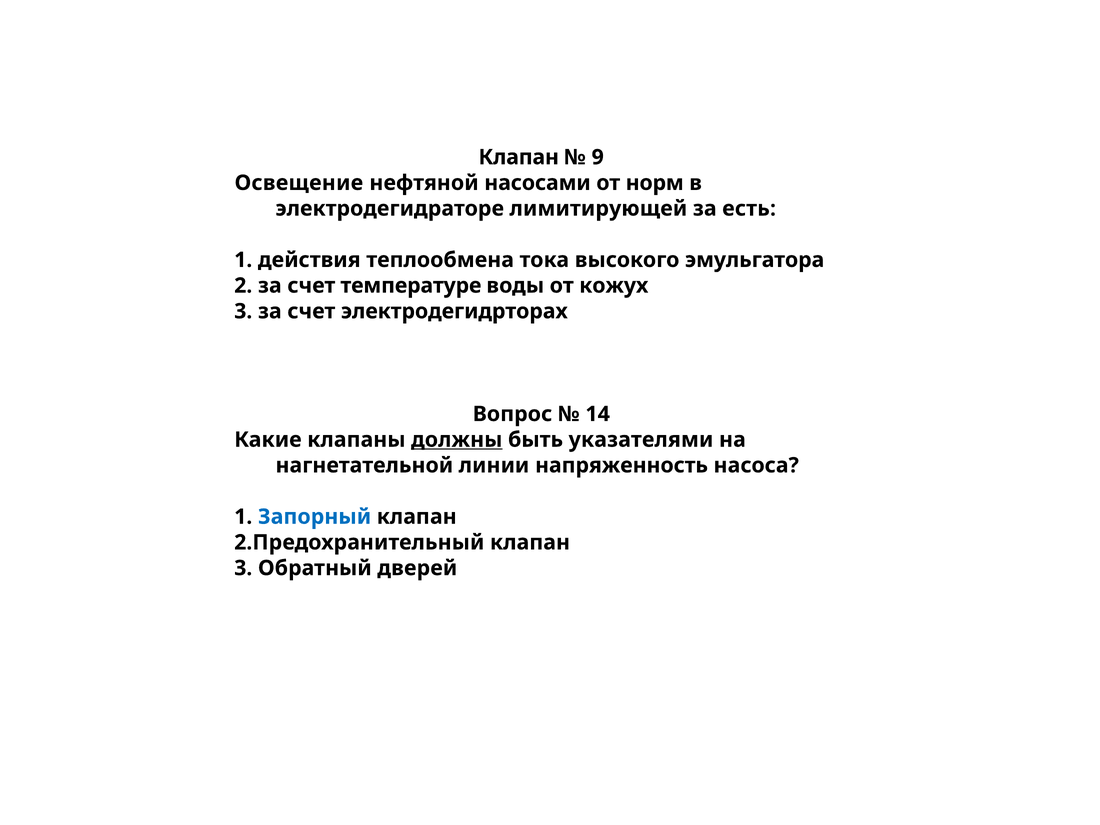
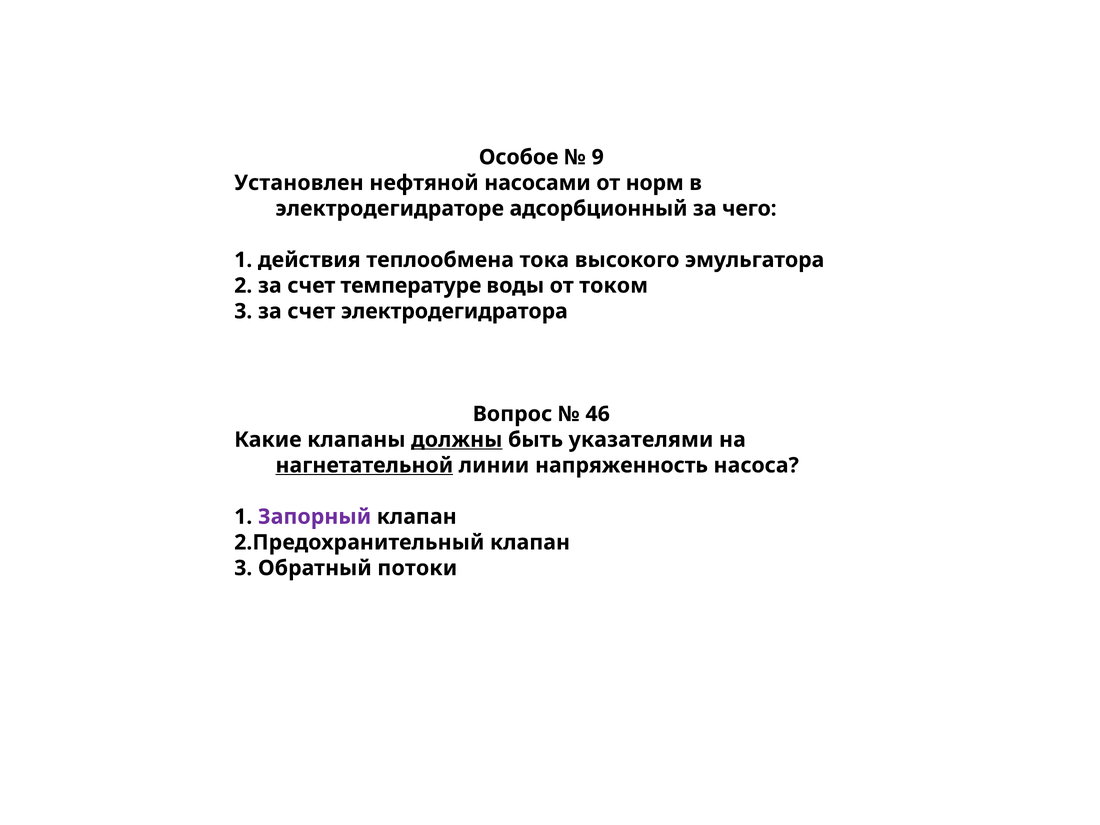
Клапан at (519, 157): Клапан -> Особое
Освещение: Освещение -> Установлен
лимитирующей: лимитирующей -> адсорбционный
есть: есть -> чего
кожух: кожух -> током
электродегидрторах: электродегидрторах -> электродегидратора
14: 14 -> 46
нагнетательной underline: none -> present
Запорный colour: blue -> purple
дверей: дверей -> потоки
